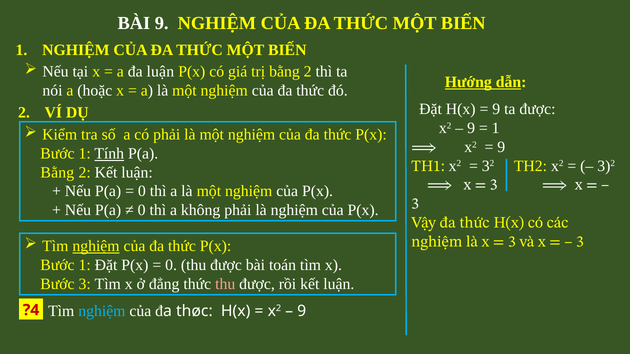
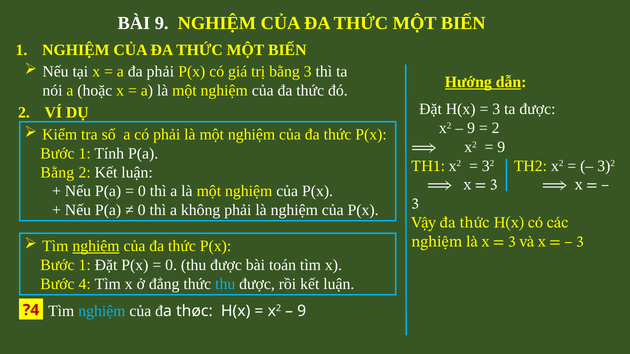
đa luận: luận -> phải
trị bằng 2: 2 -> 3
9 at (496, 109): 9 -> 3
1 at (496, 128): 1 -> 2
Tính underline: present -> none
Bước 3: 3 -> 4
thu at (225, 284) colour: pink -> light blue
